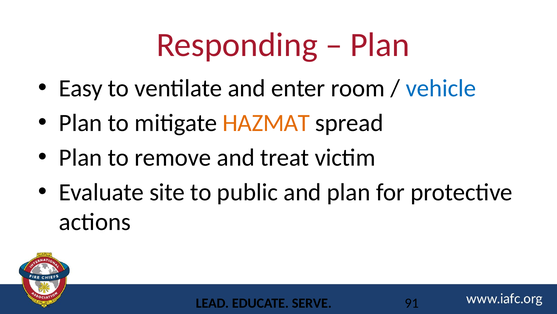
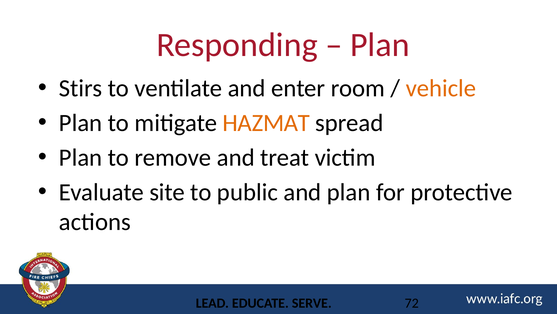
Easy: Easy -> Stirs
vehicle colour: blue -> orange
91: 91 -> 72
